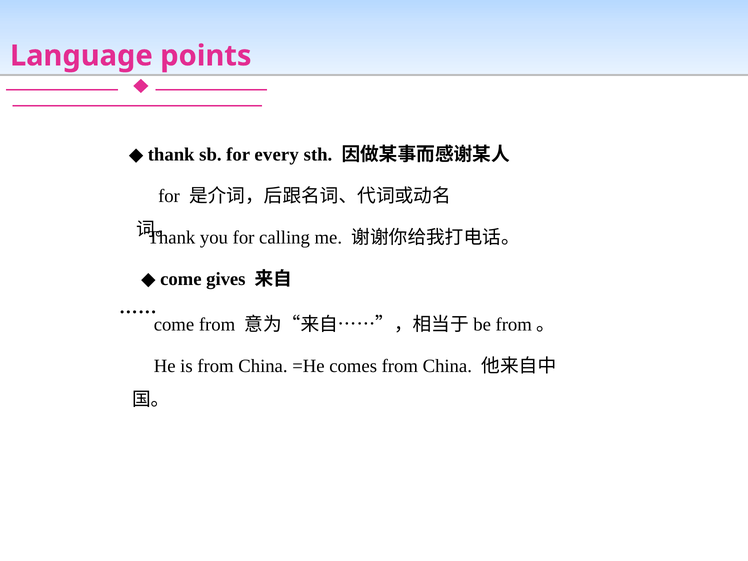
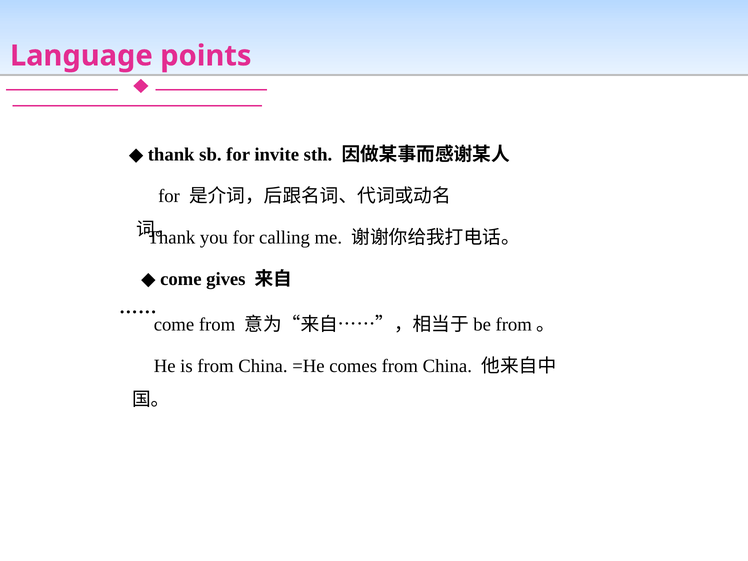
every: every -> invite
